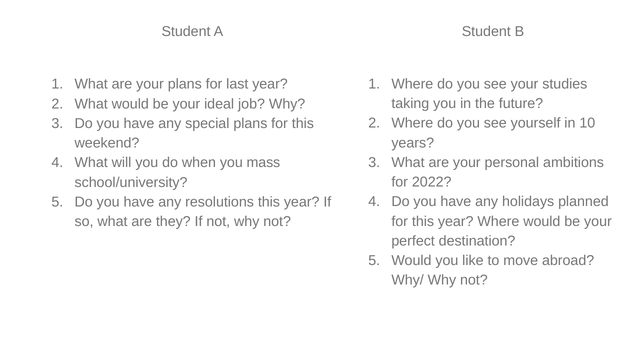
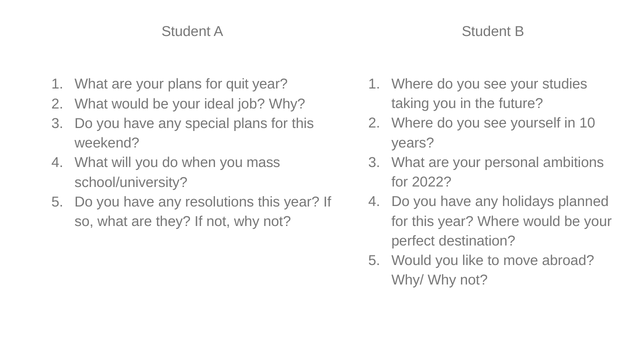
last: last -> quit
